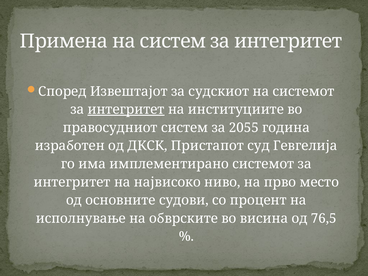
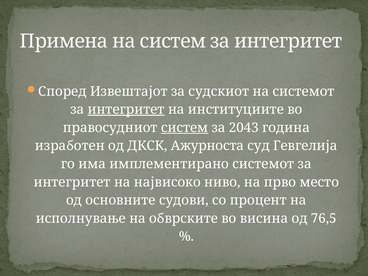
систем at (185, 128) underline: none -> present
2055: 2055 -> 2043
Пристапот: Пристапот -> Ажурноста
